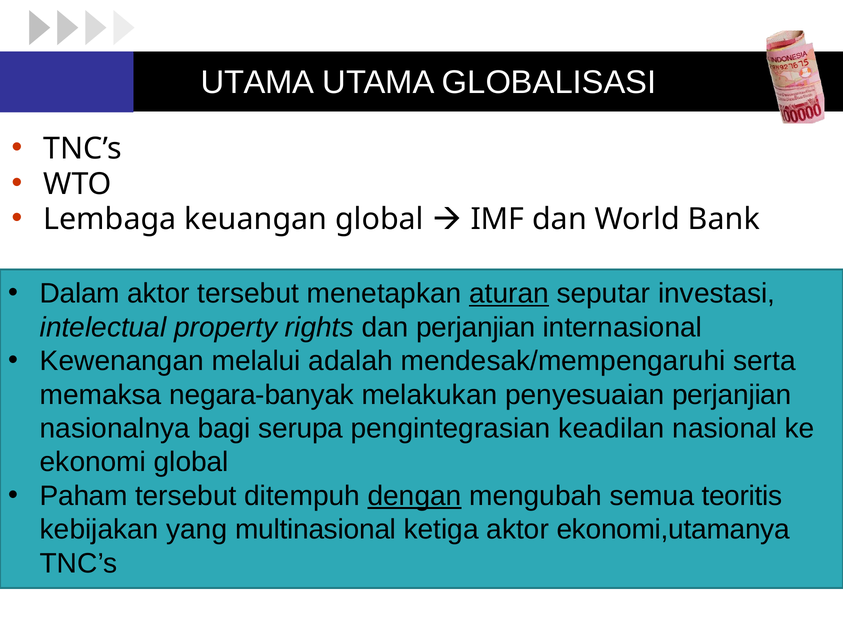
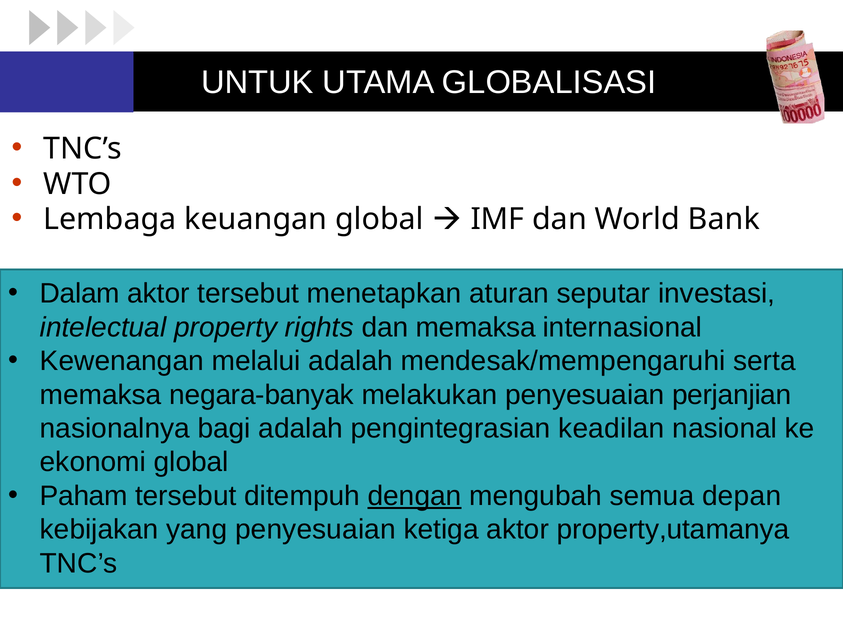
UTAMA at (258, 83): UTAMA -> UNTUK
aturan underline: present -> none
dan perjanjian: perjanjian -> memaksa
bagi serupa: serupa -> adalah
teoritis: teoritis -> depan
yang multinasional: multinasional -> penyesuaian
ekonomi,utamanya: ekonomi,utamanya -> property,utamanya
